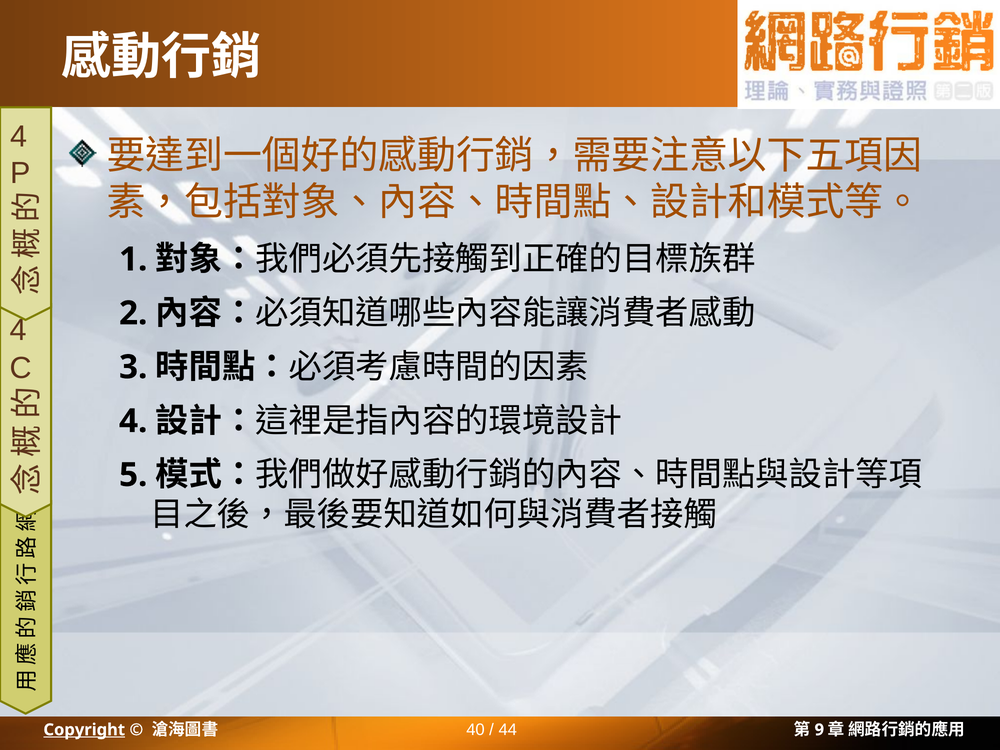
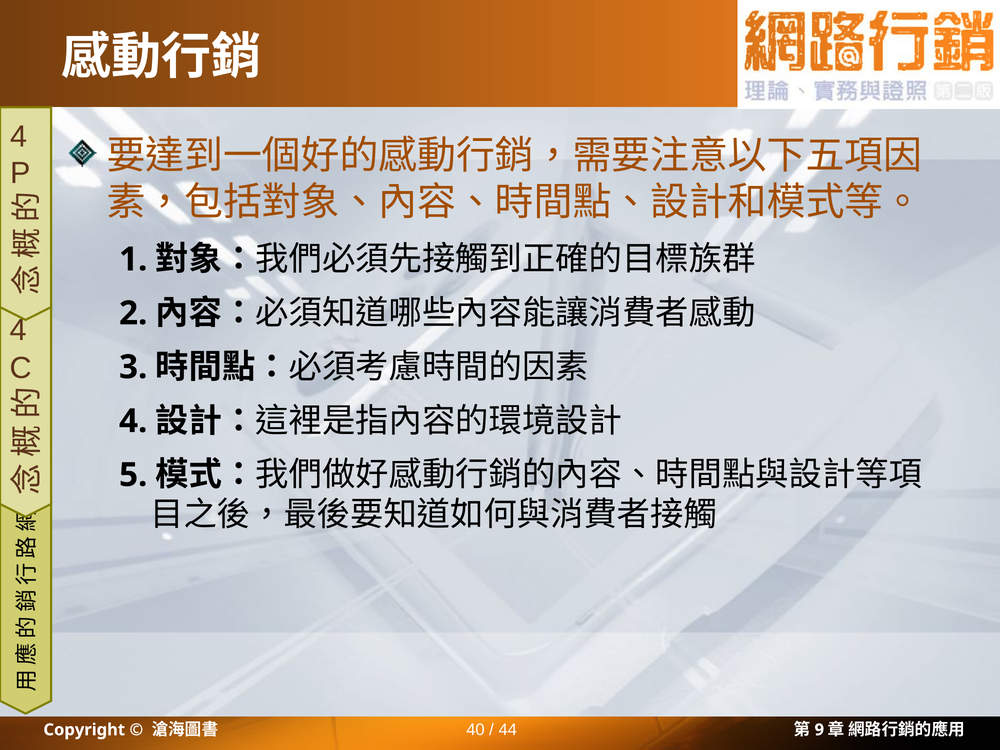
Copyright underline: present -> none
